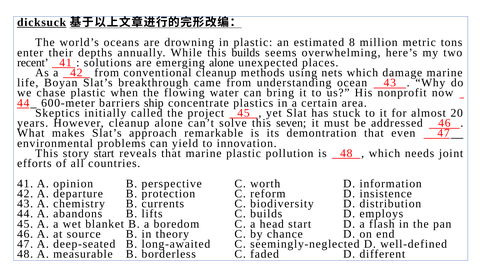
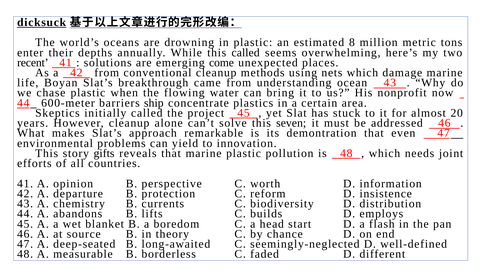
this builds: builds -> called
emerging alone: alone -> come
story start: start -> gifts
